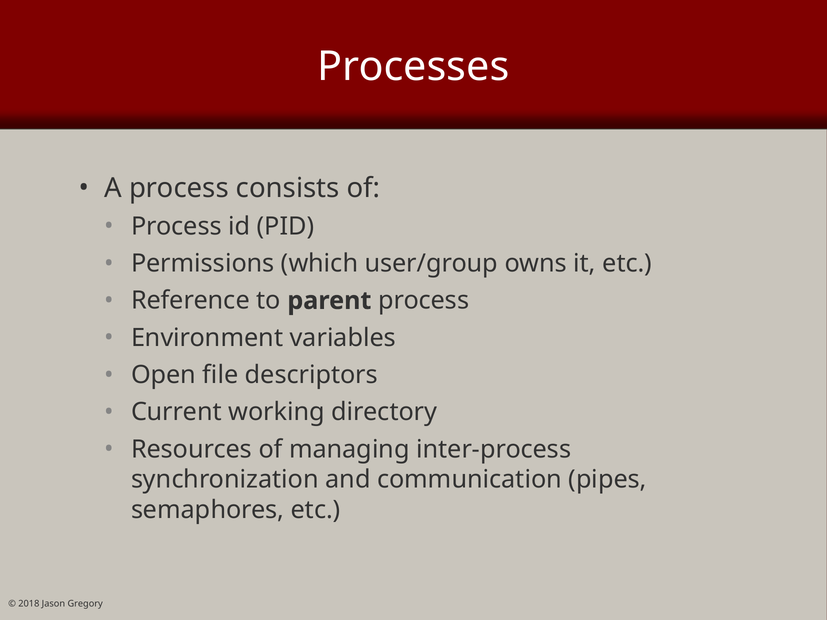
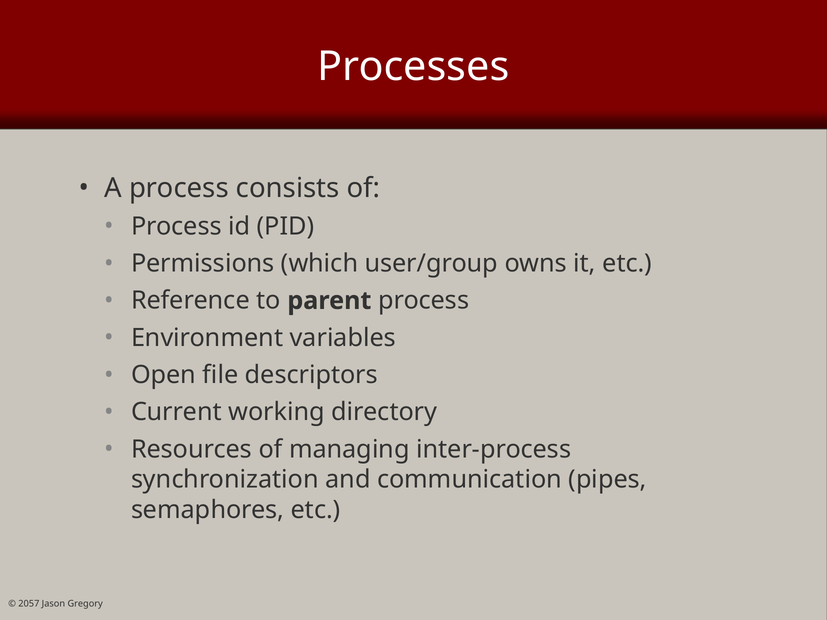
2018: 2018 -> 2057
